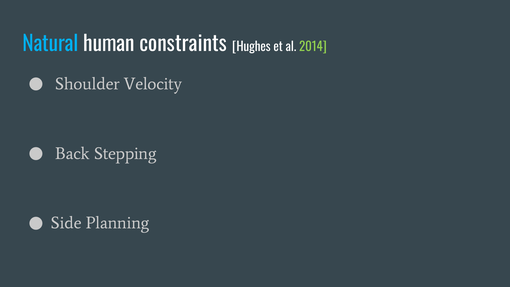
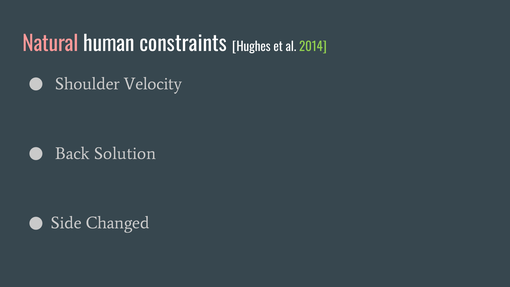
Natural colour: light blue -> pink
Stepping: Stepping -> Solution
Planning: Planning -> Changed
